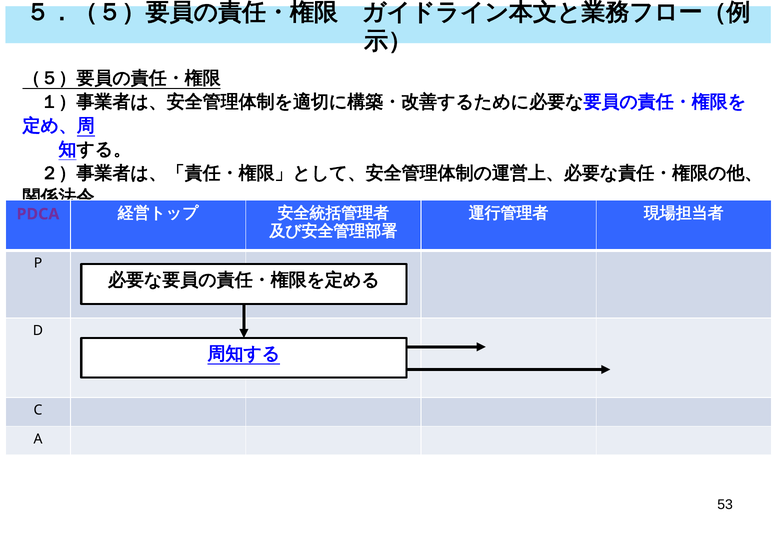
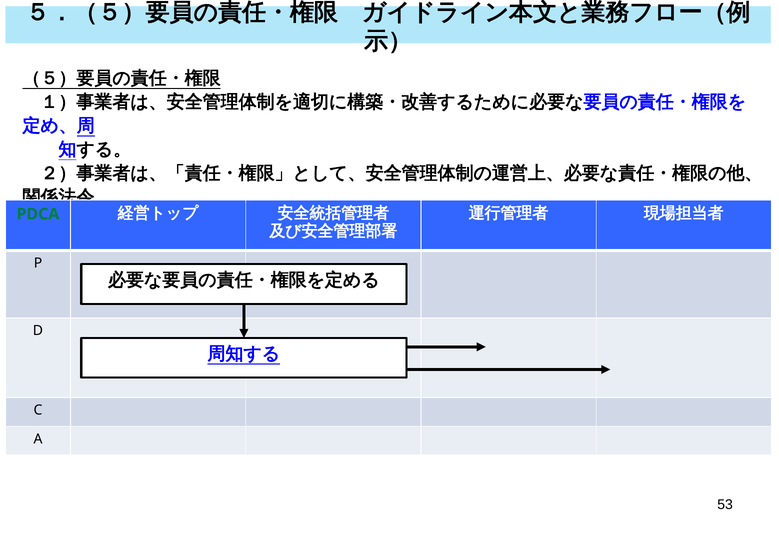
PDCA colour: purple -> green
